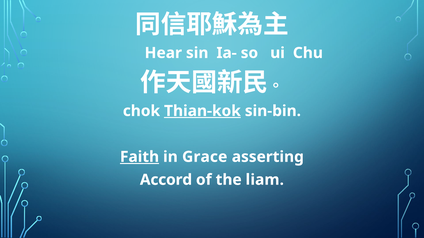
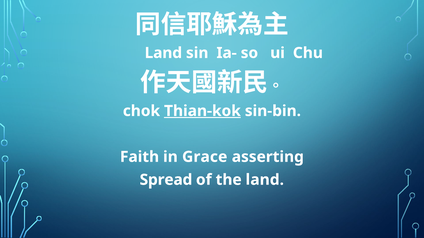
Hear at (163, 53): Hear -> Land
Faith underline: present -> none
Accord: Accord -> Spread
the liam: liam -> land
